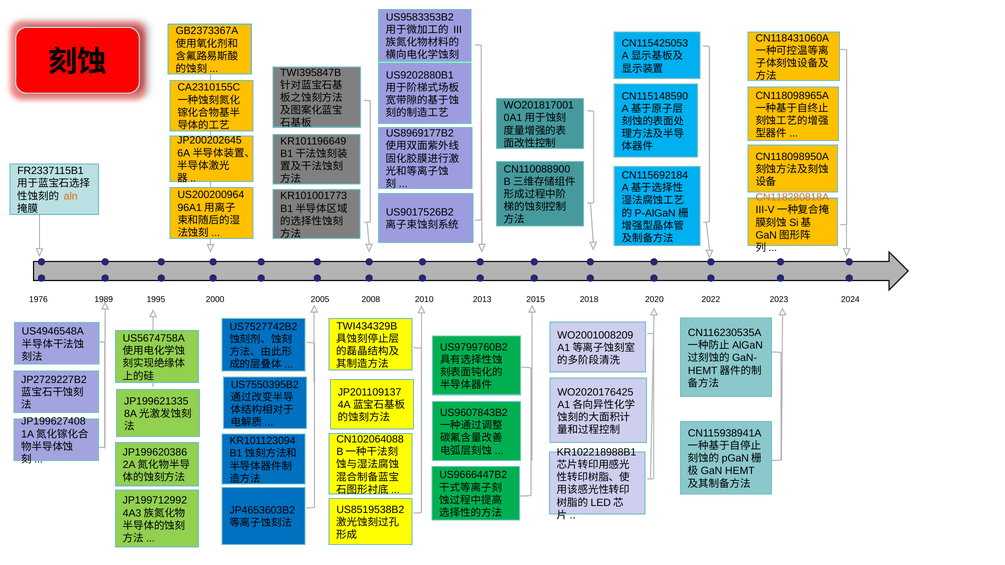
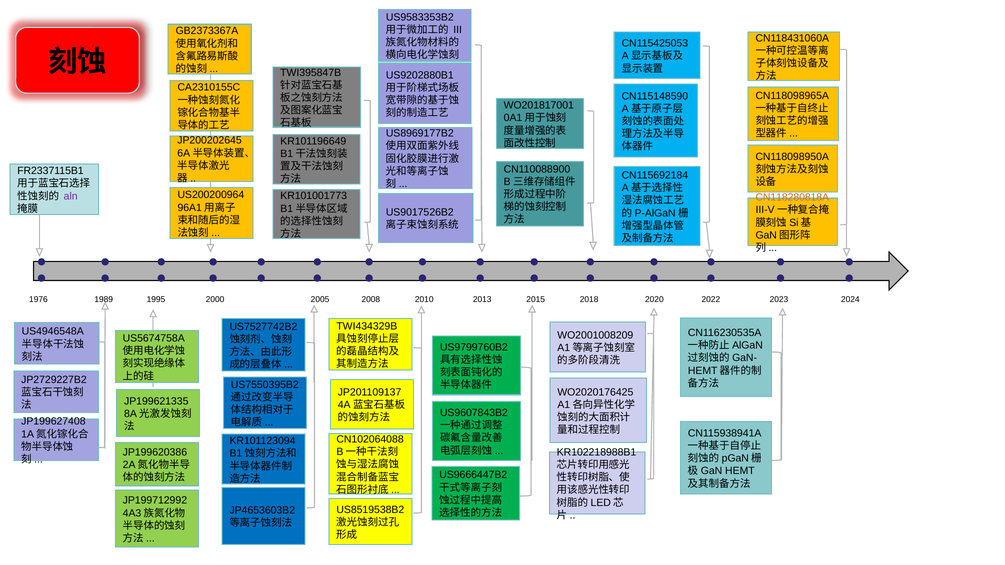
aln colour: orange -> purple
